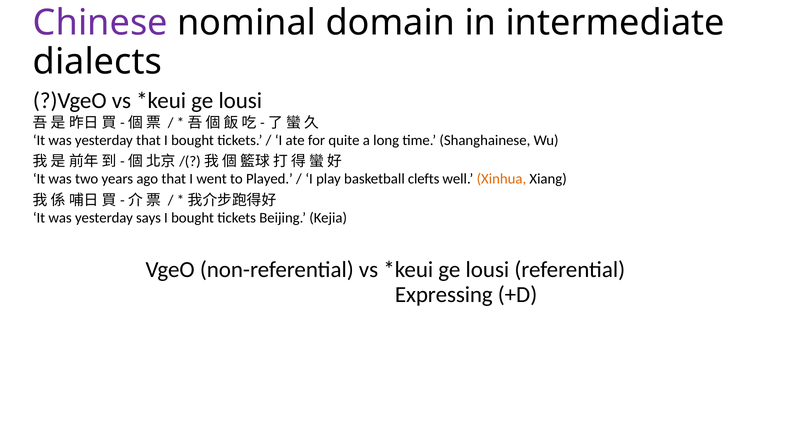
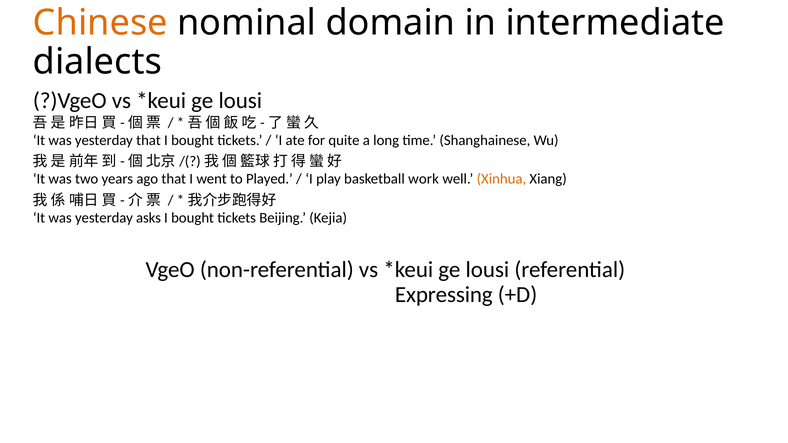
Chinese colour: purple -> orange
clefts: clefts -> work
says: says -> asks
